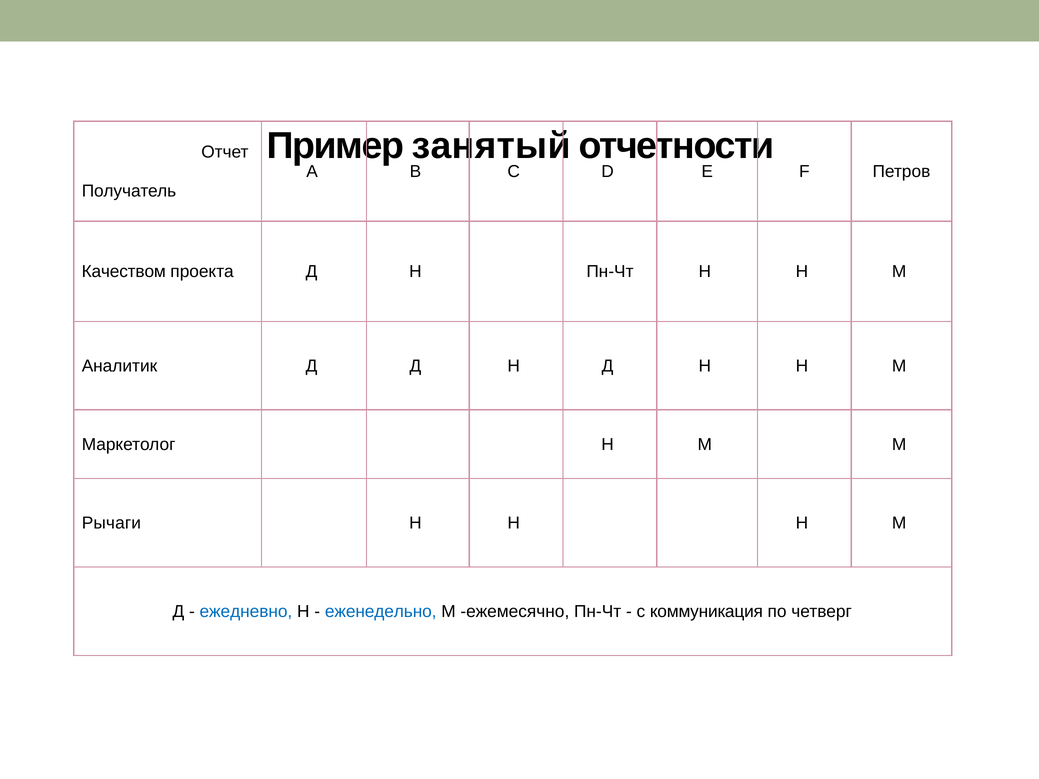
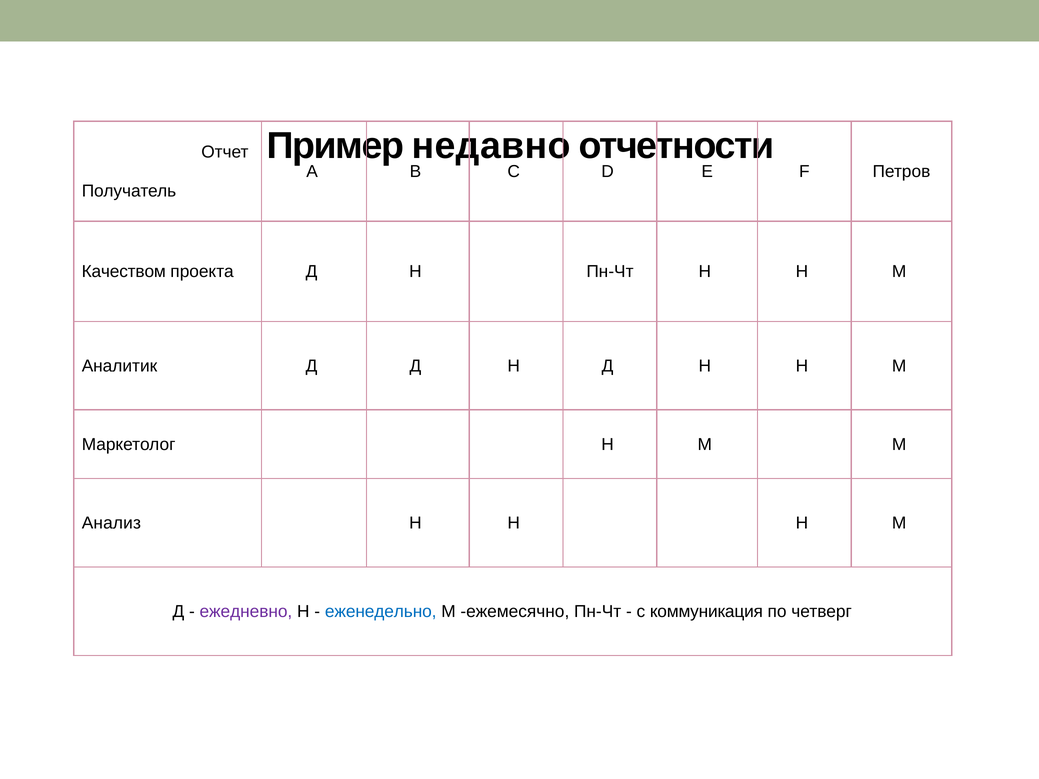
занятый: занятый -> недавно
Рычаги: Рычаги -> Анализ
ежедневно colour: blue -> purple
